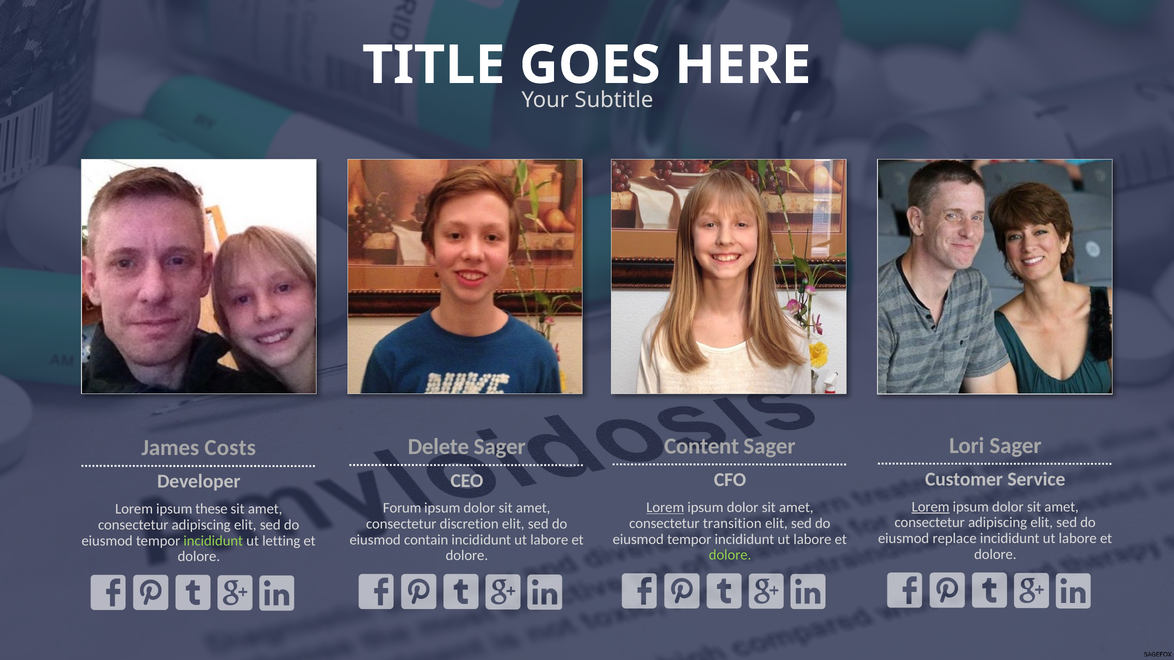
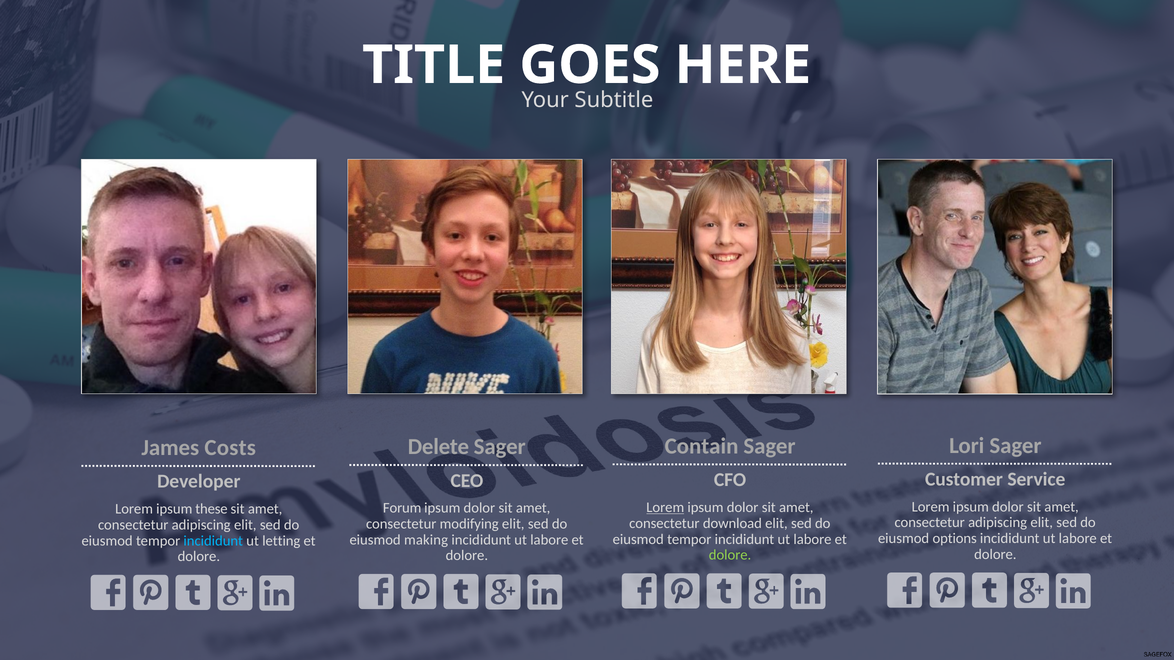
Content: Content -> Contain
Lorem at (931, 507) underline: present -> none
transition: transition -> download
discretion: discretion -> modifying
replace: replace -> options
contain: contain -> making
incididunt at (213, 541) colour: light green -> light blue
